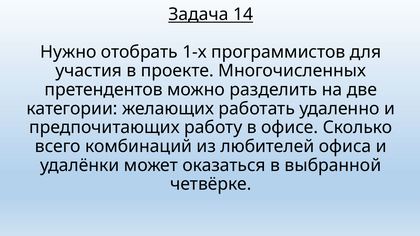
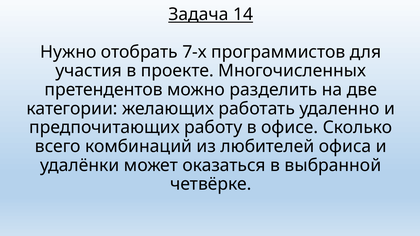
1-х: 1-х -> 7-х
